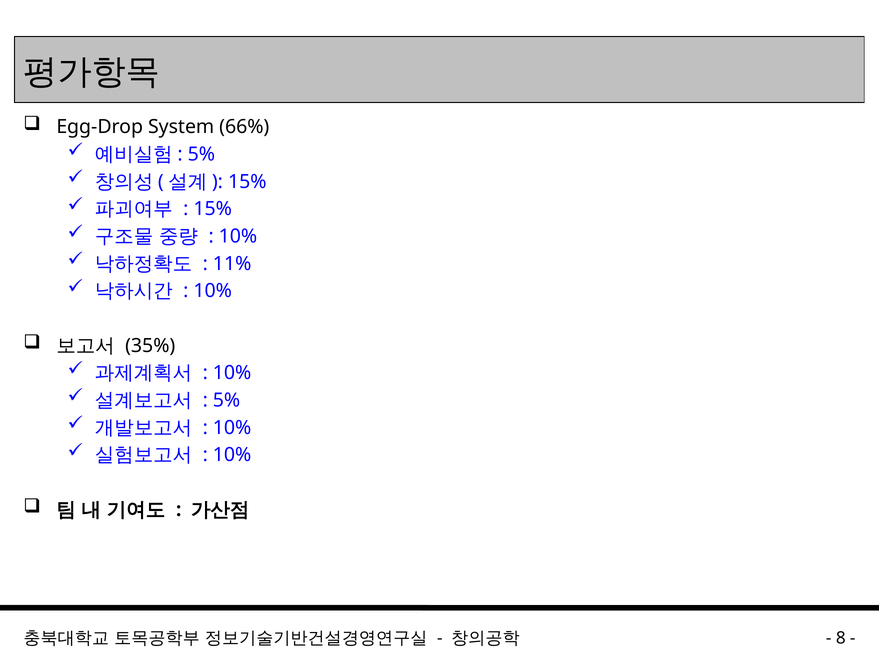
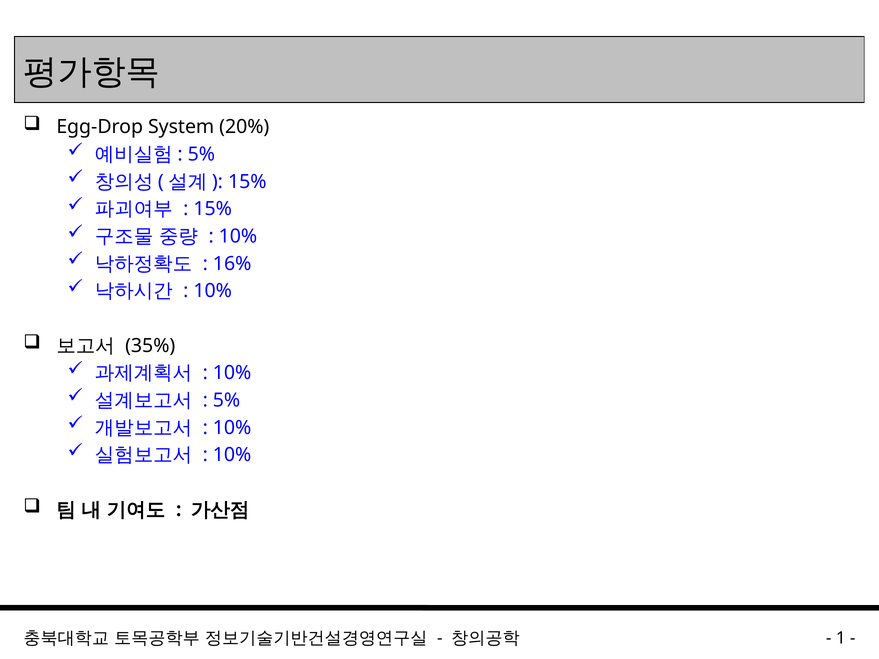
66%: 66% -> 20%
11%: 11% -> 16%
8: 8 -> 1
